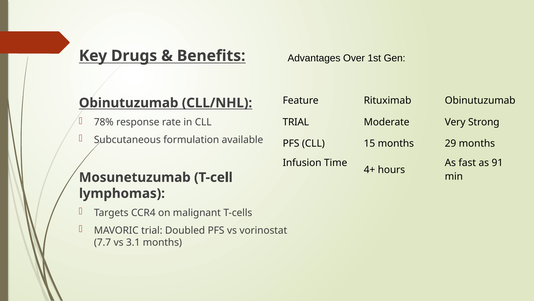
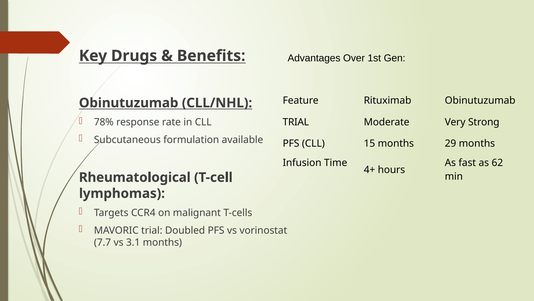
91: 91 -> 62
Mosunetuzumab: Mosunetuzumab -> Rheumatological
